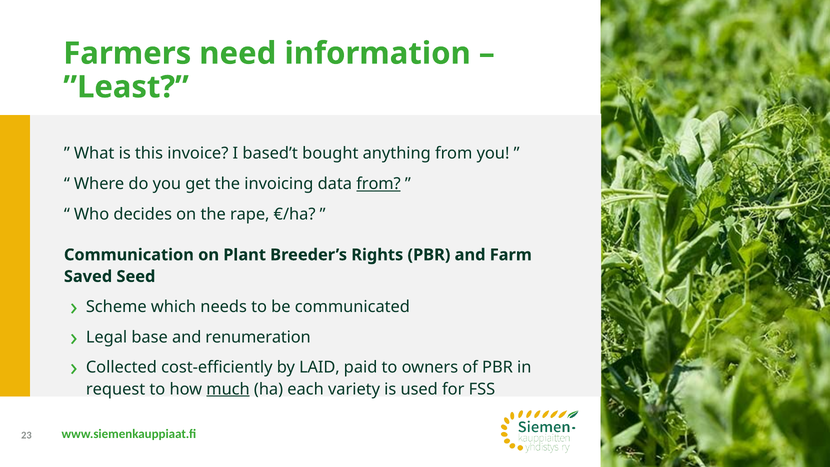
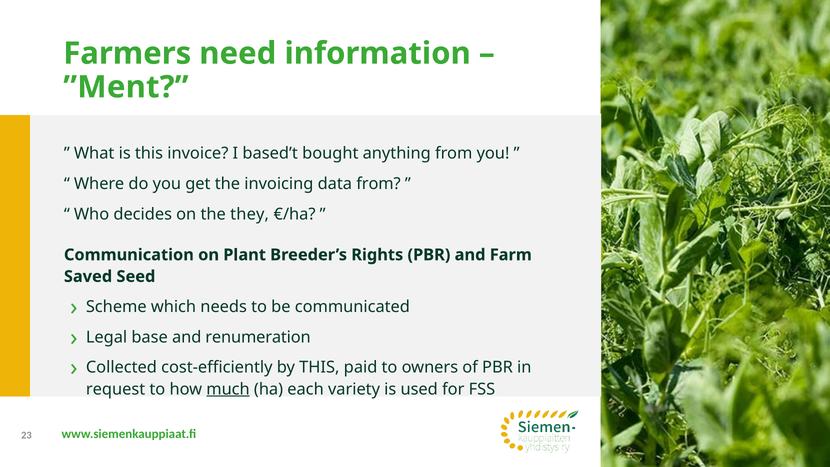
”Least: ”Least -> ”Ment
from at (379, 184) underline: present -> none
rape: rape -> they
by LAID: LAID -> THIS
